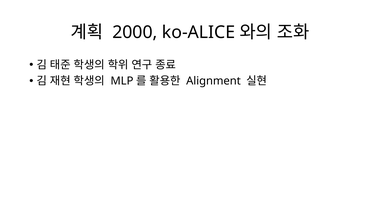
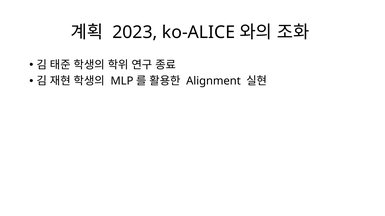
2000: 2000 -> 2023
